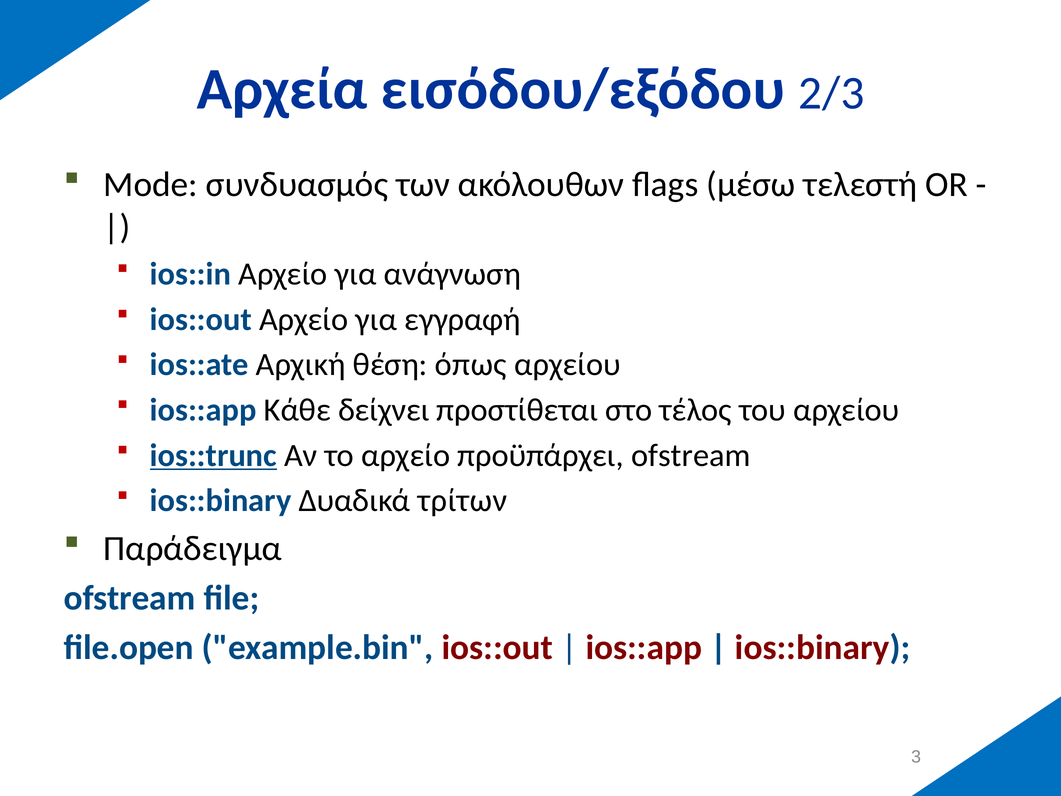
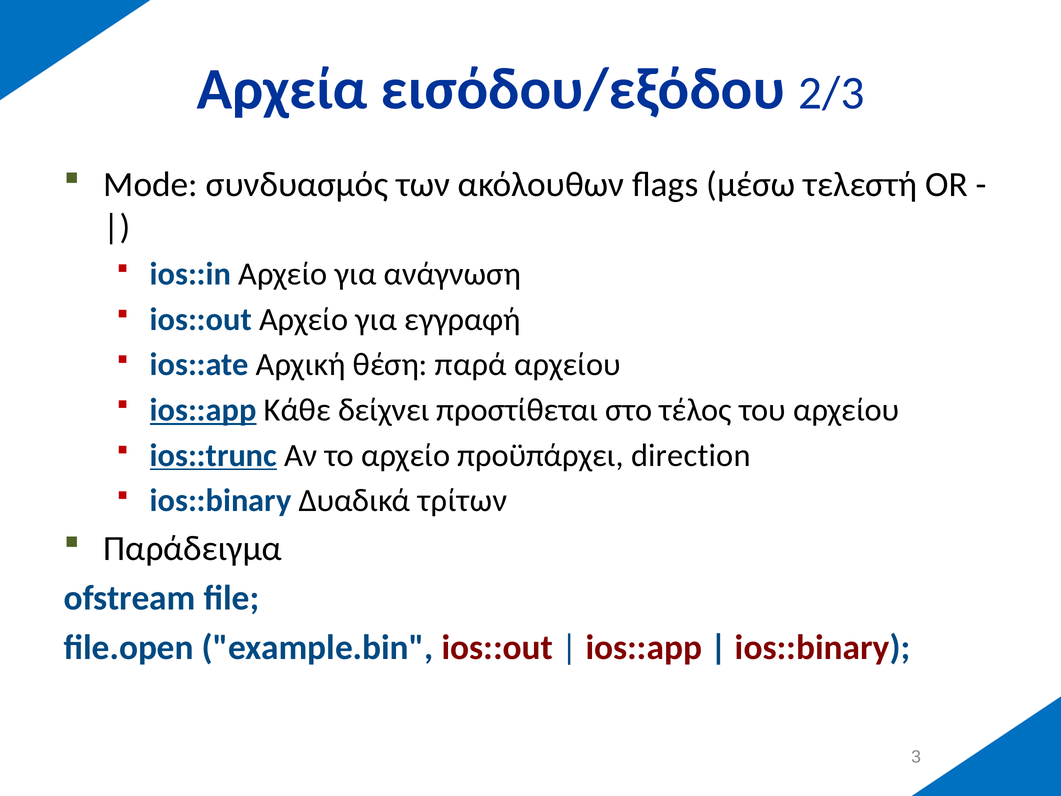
όπως: όπως -> παρά
ios::app at (203, 410) underline: none -> present
προϋπάρχει ofstream: ofstream -> direction
